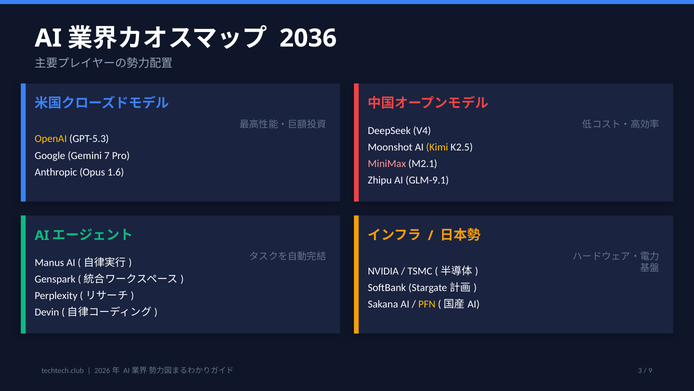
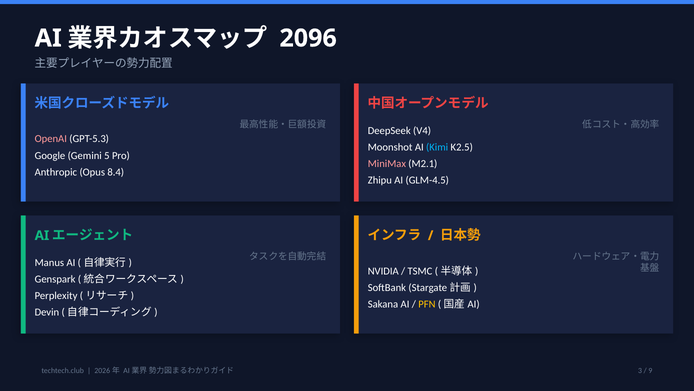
2036: 2036 -> 2096
OpenAI colour: yellow -> pink
Kimi colour: yellow -> light blue
7: 7 -> 5
1.6: 1.6 -> 8.4
GLM-9.1: GLM-9.1 -> GLM-4.5
